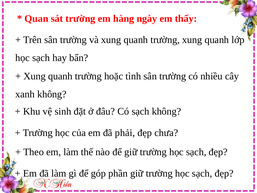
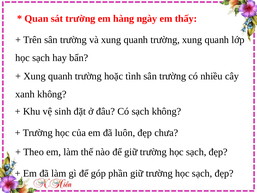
phải: phải -> luôn
